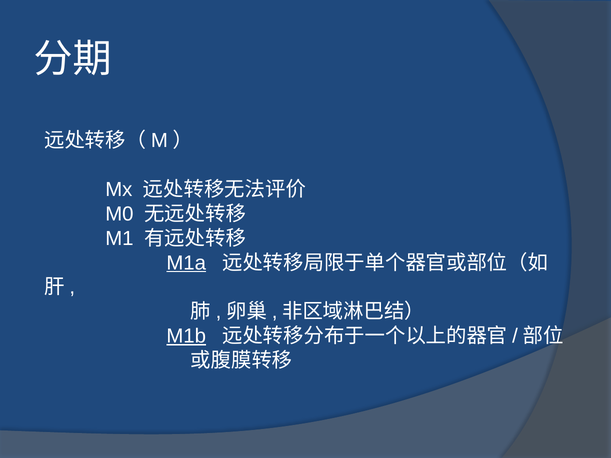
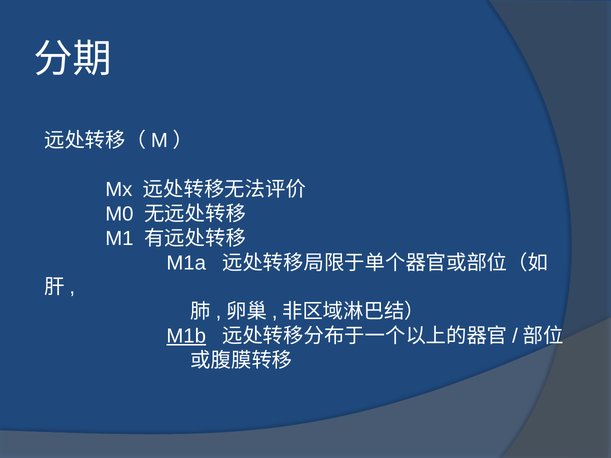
M1a underline: present -> none
